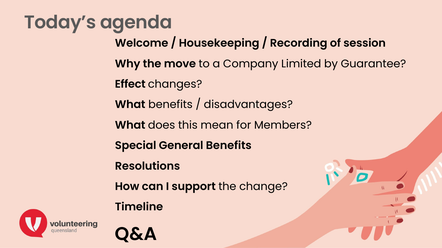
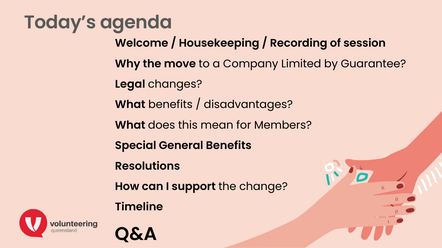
Effect: Effect -> Legal
